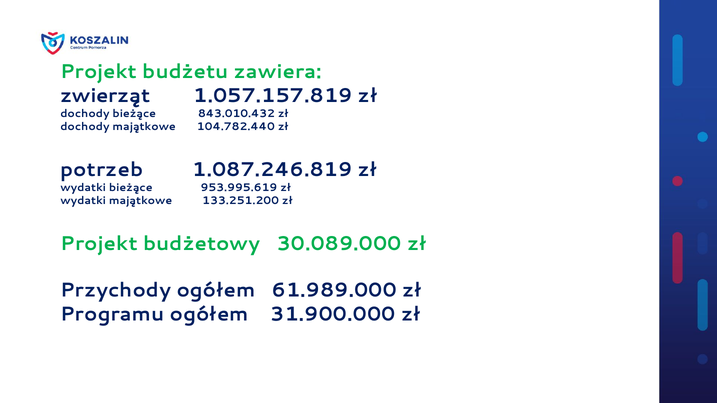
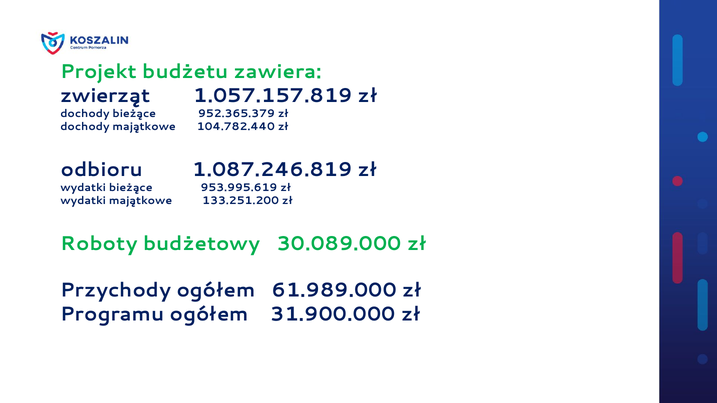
843.010.432: 843.010.432 -> 952.365.379
potrzeb: potrzeb -> odbioru
Projekt at (99, 244): Projekt -> Roboty
